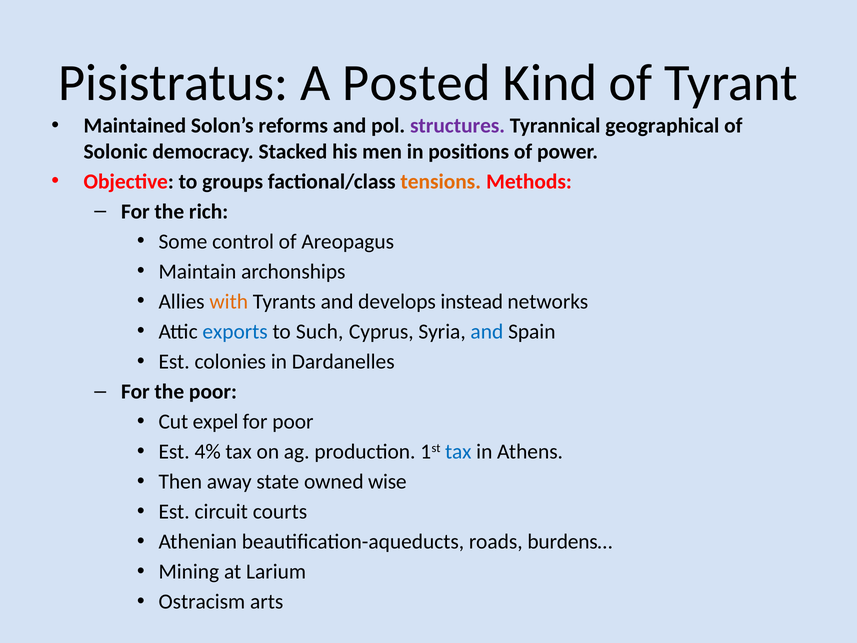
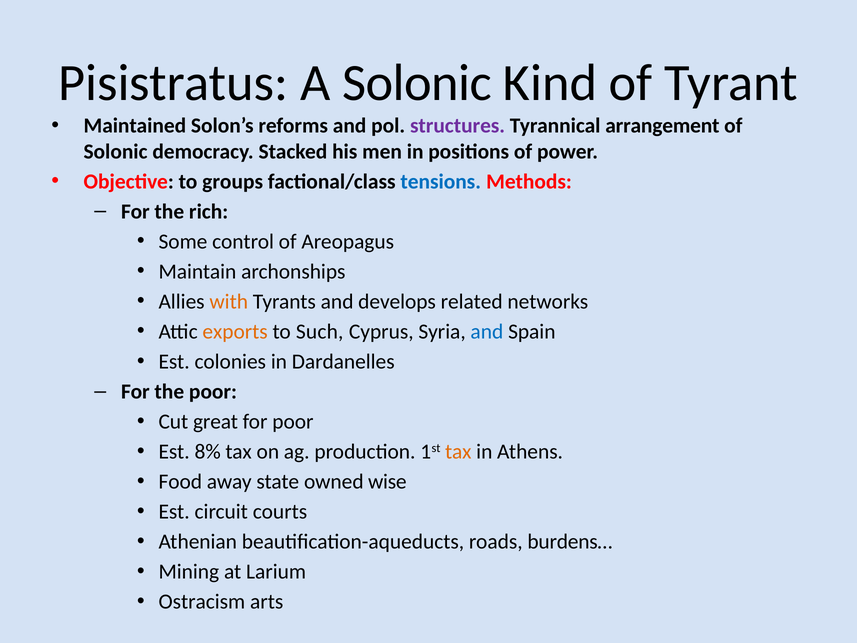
A Posted: Posted -> Solonic
geographical: geographical -> arrangement
tensions colour: orange -> blue
instead: instead -> related
exports colour: blue -> orange
expel: expel -> great
4%: 4% -> 8%
tax at (458, 451) colour: blue -> orange
Then: Then -> Food
